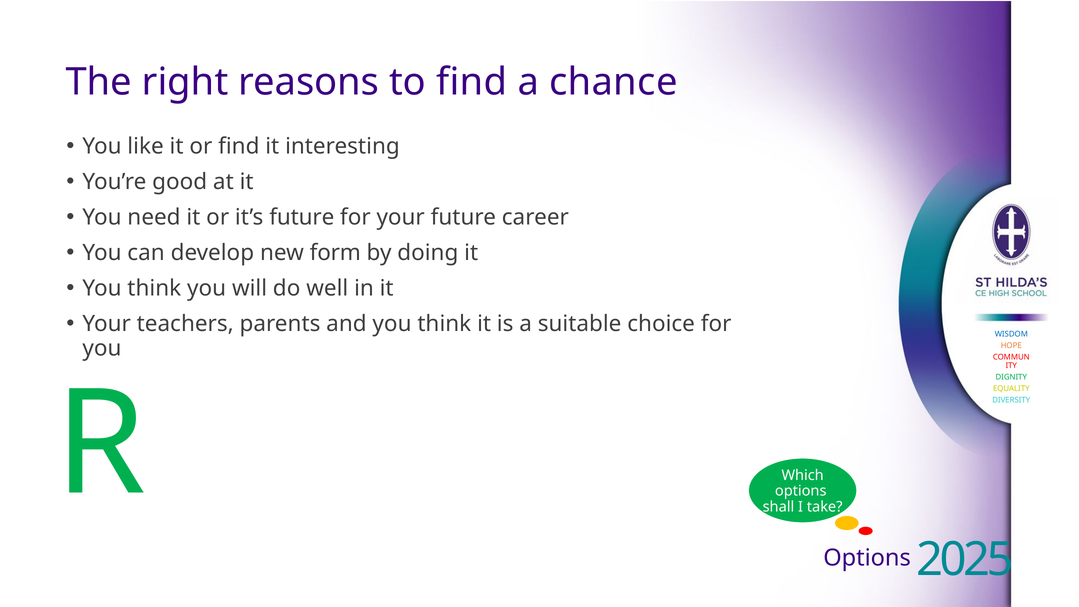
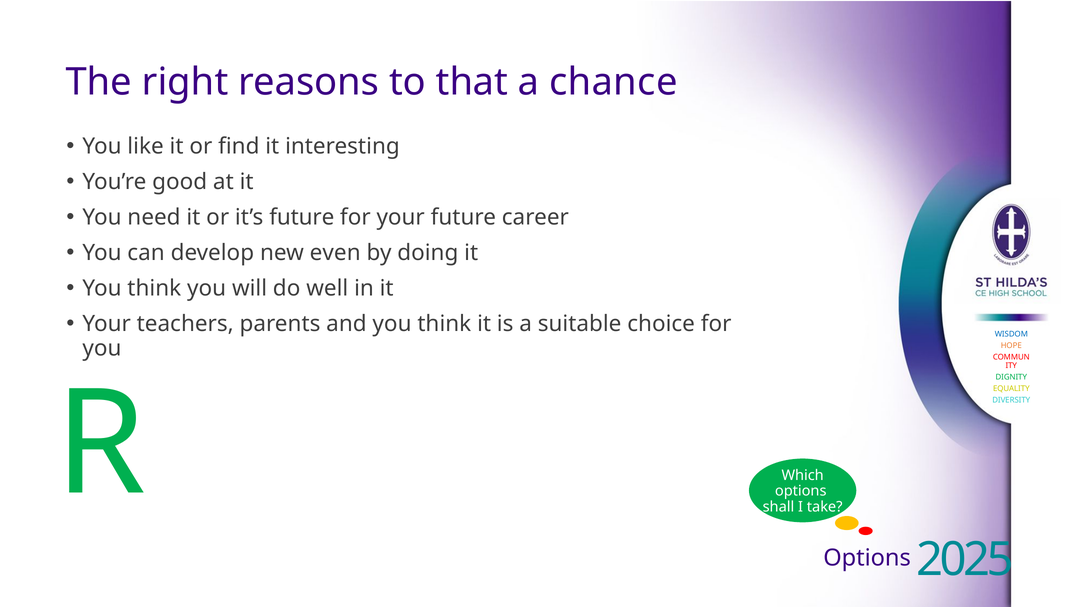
to find: find -> that
form: form -> even
